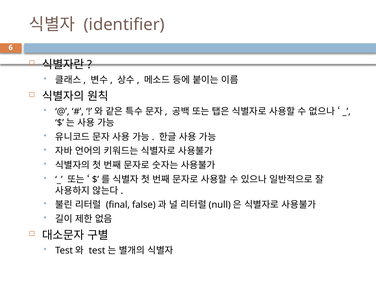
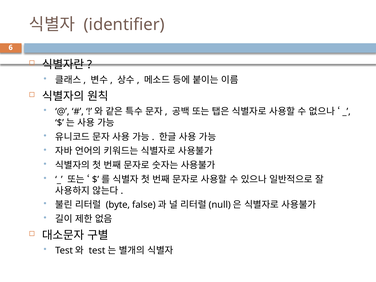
final: final -> byte
